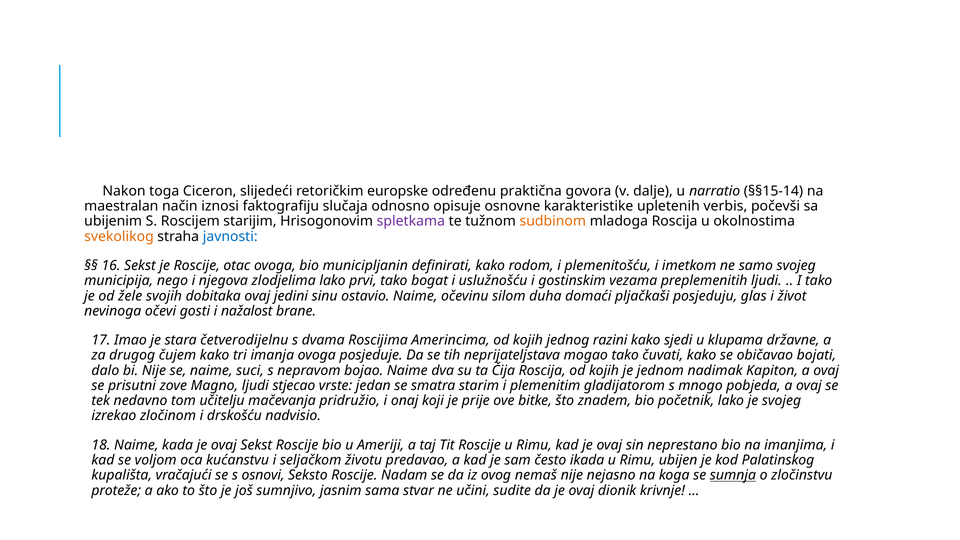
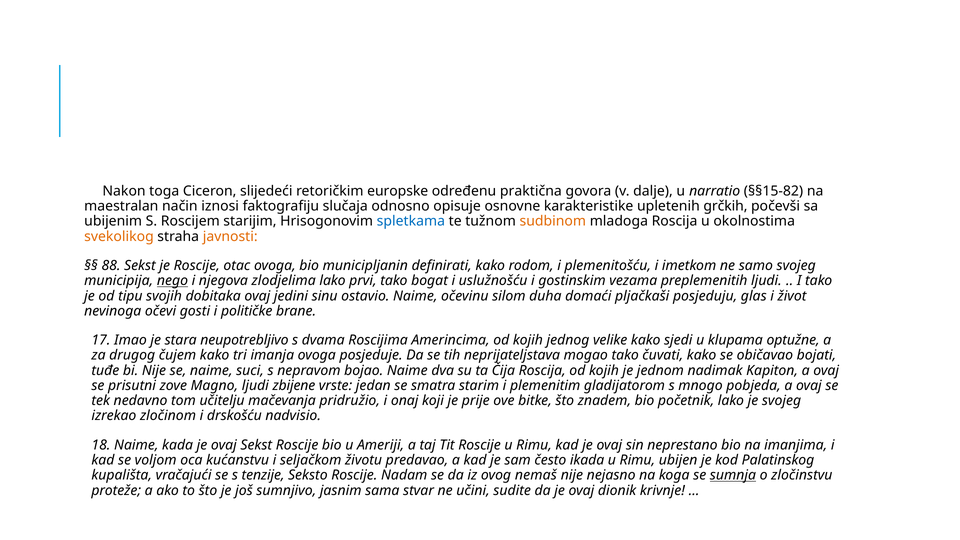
§§15-14: §§15-14 -> §§15-82
verbis: verbis -> grčkih
spletkama colour: purple -> blue
javnosti colour: blue -> orange
16: 16 -> 88
nego underline: none -> present
žele: žele -> tipu
nažalost: nažalost -> političke
četverodijelnu: četverodijelnu -> neupotrebljivo
razini: razini -> velike
državne: državne -> optužne
dalo: dalo -> tuđe
stjecao: stjecao -> zbijene
osnovi: osnovi -> tenzije
